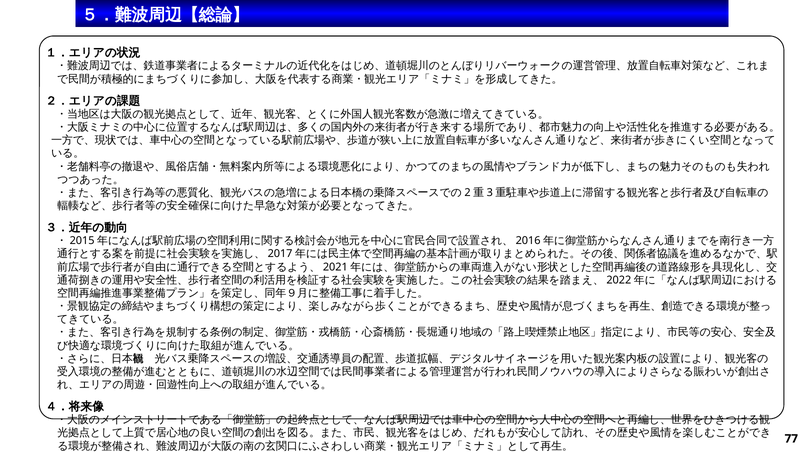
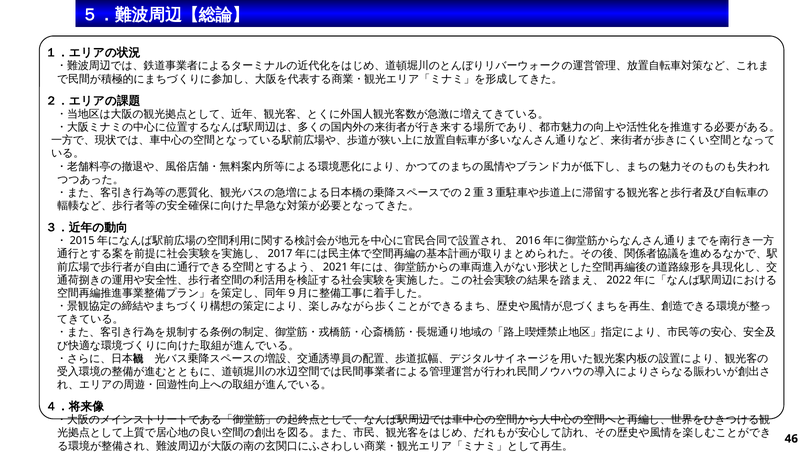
77: 77 -> 46
